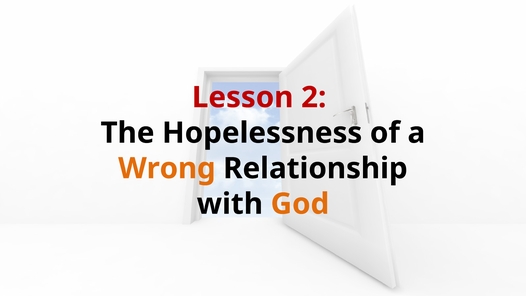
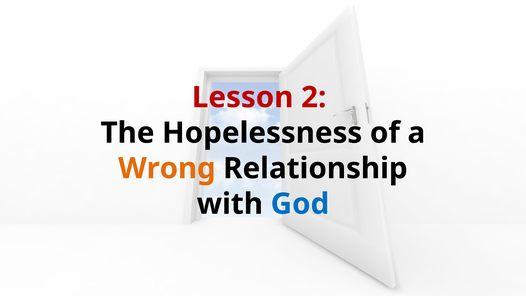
God colour: orange -> blue
